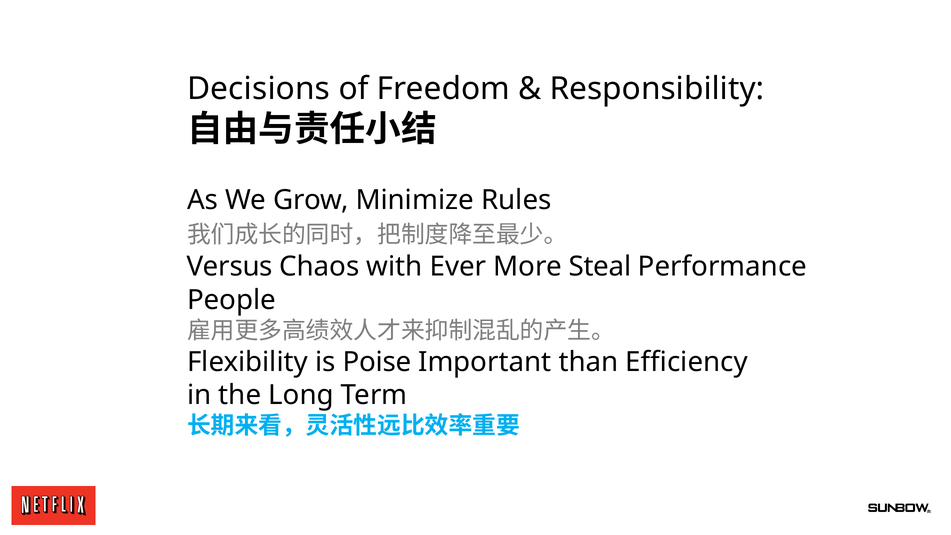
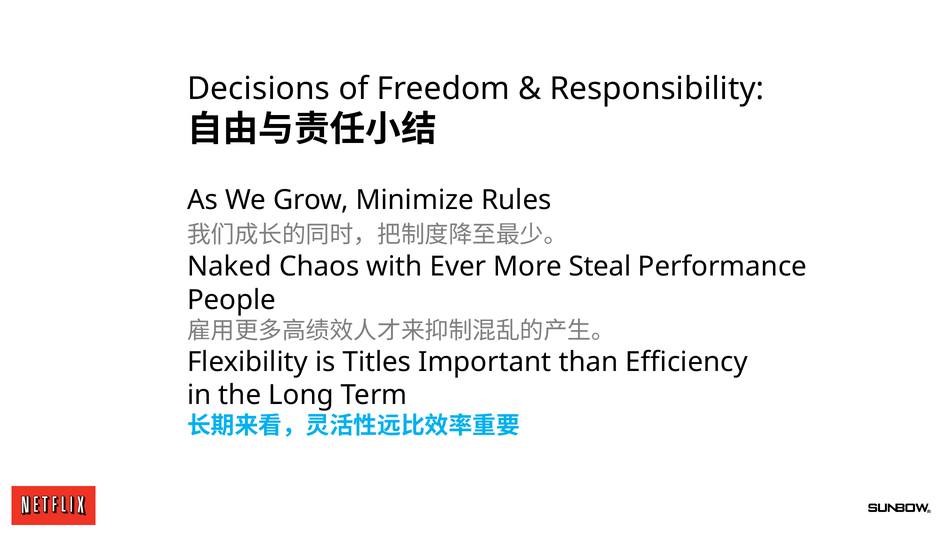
Versus: Versus -> Naked
Poise: Poise -> Titles
